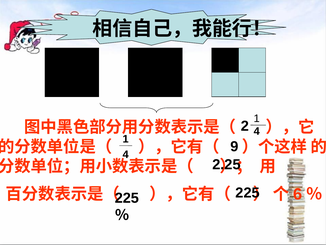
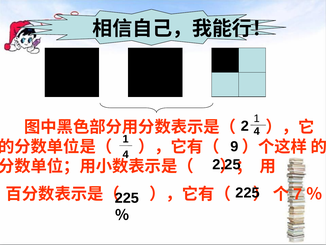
6: 6 -> 7
